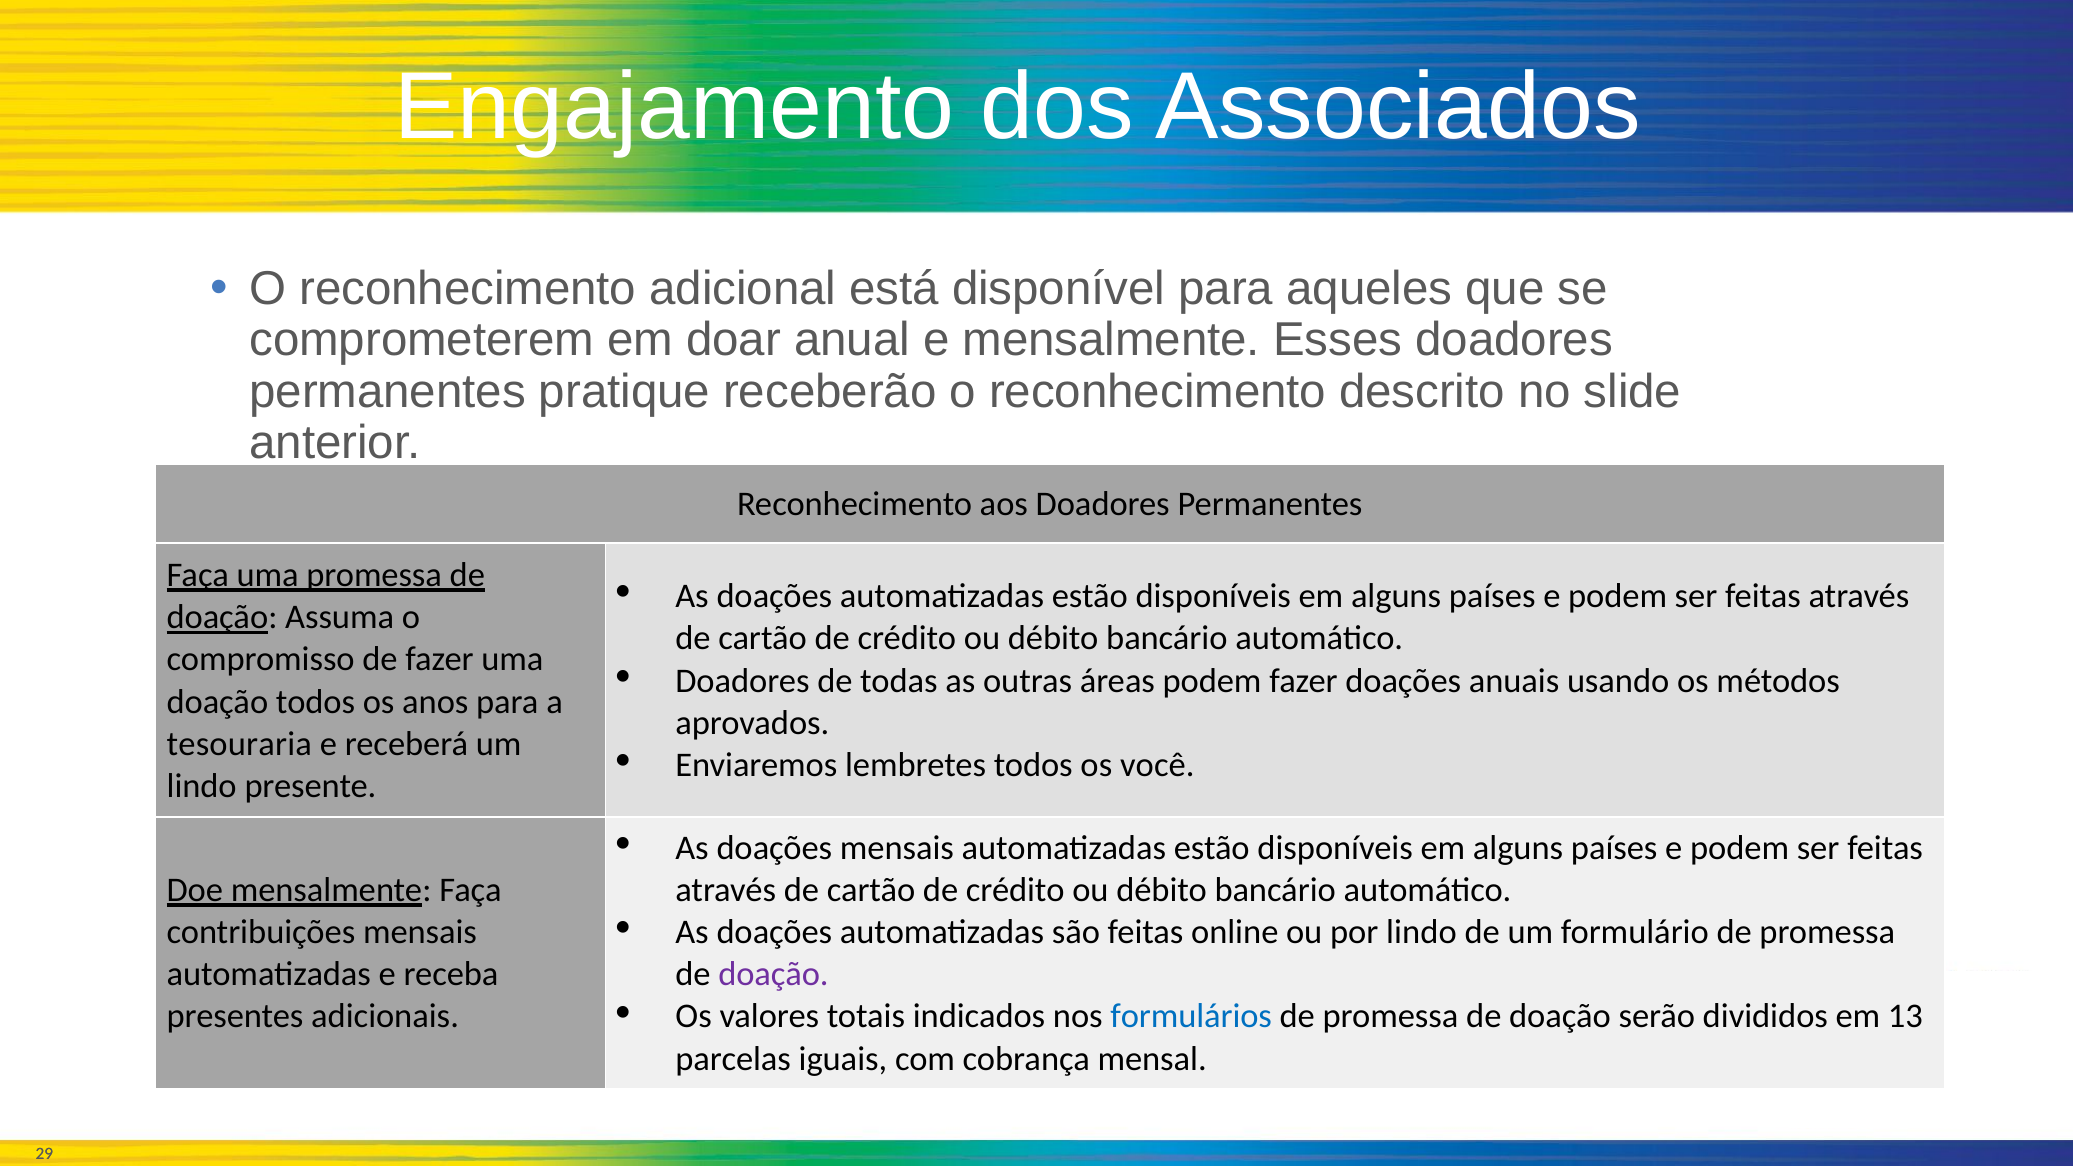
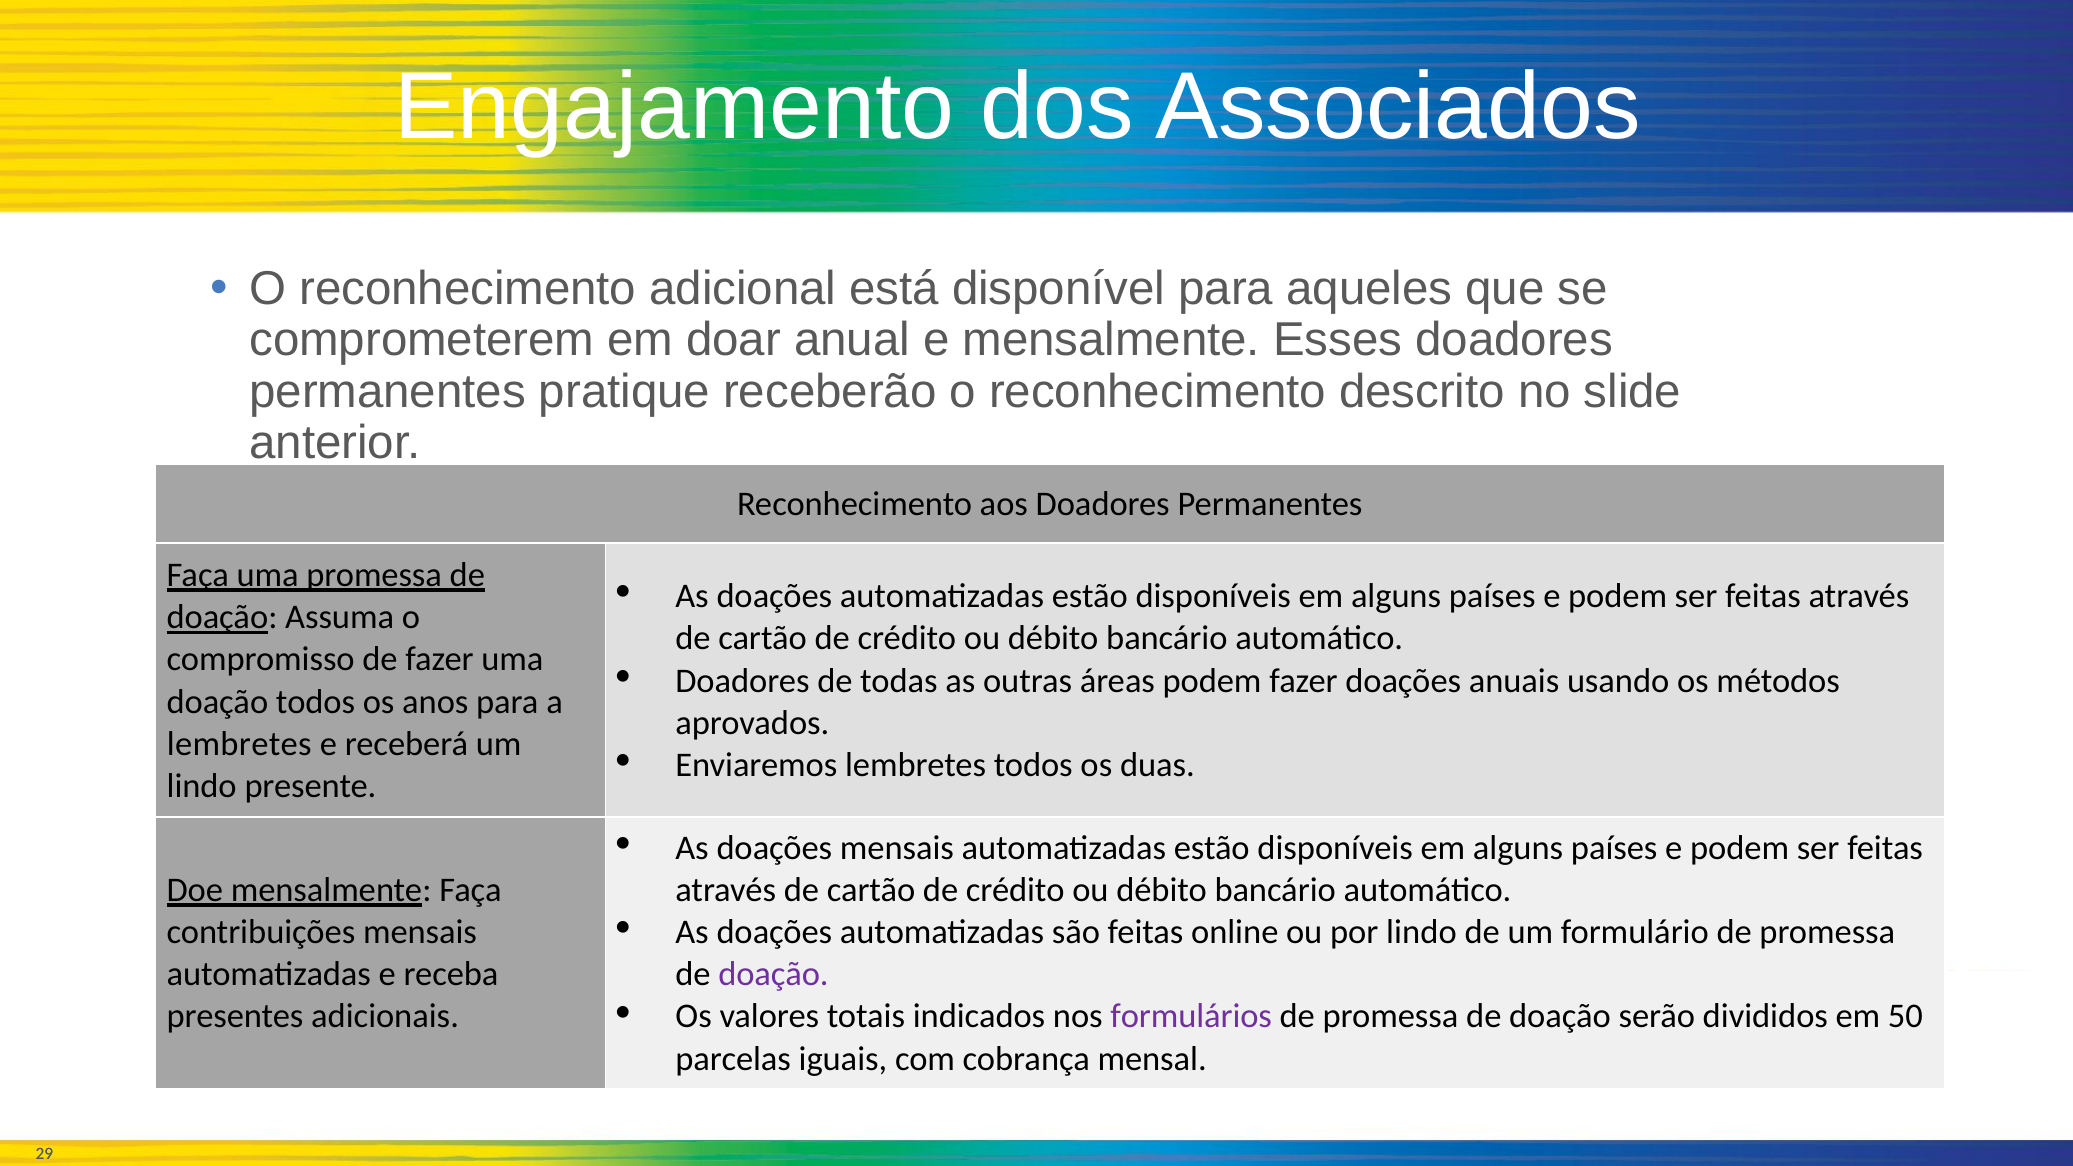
tesouraria at (239, 744): tesouraria -> lembretes
você: você -> duas
formulários colour: blue -> purple
13: 13 -> 50
